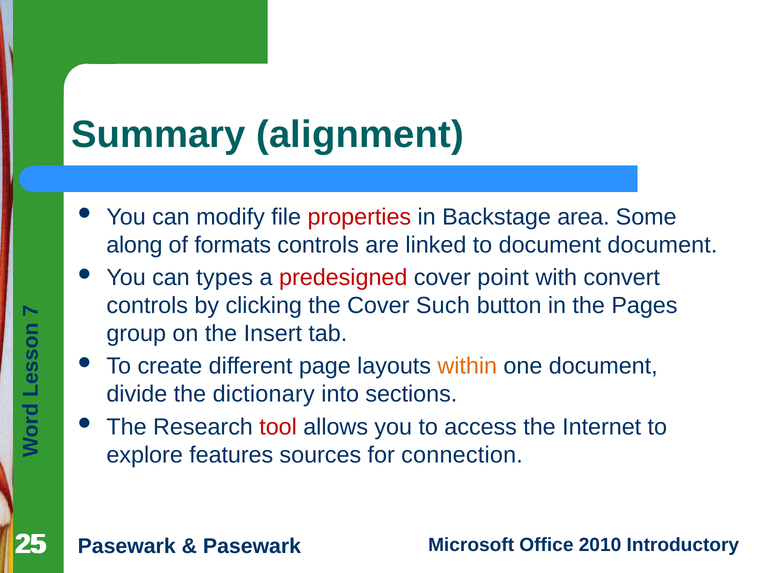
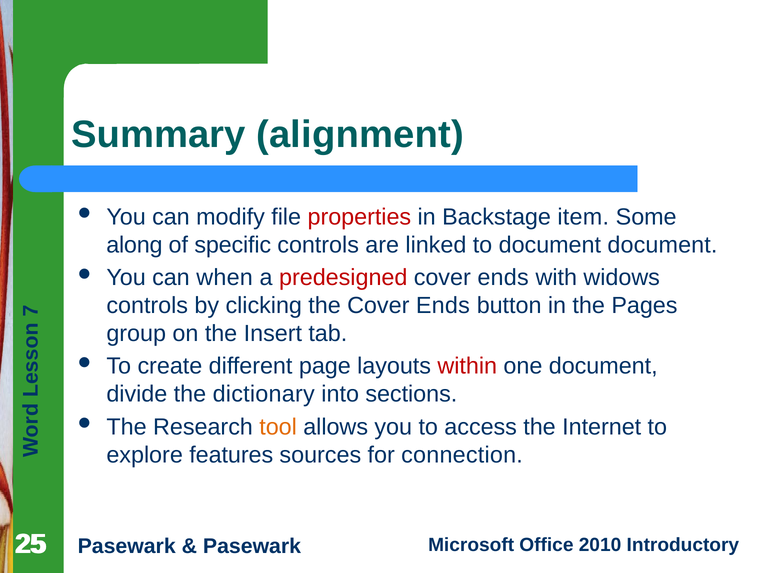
area: area -> item
formats: formats -> specific
types: types -> when
point at (503, 278): point -> ends
convert: convert -> widows
the Cover Such: Such -> Ends
within colour: orange -> red
tool colour: red -> orange
